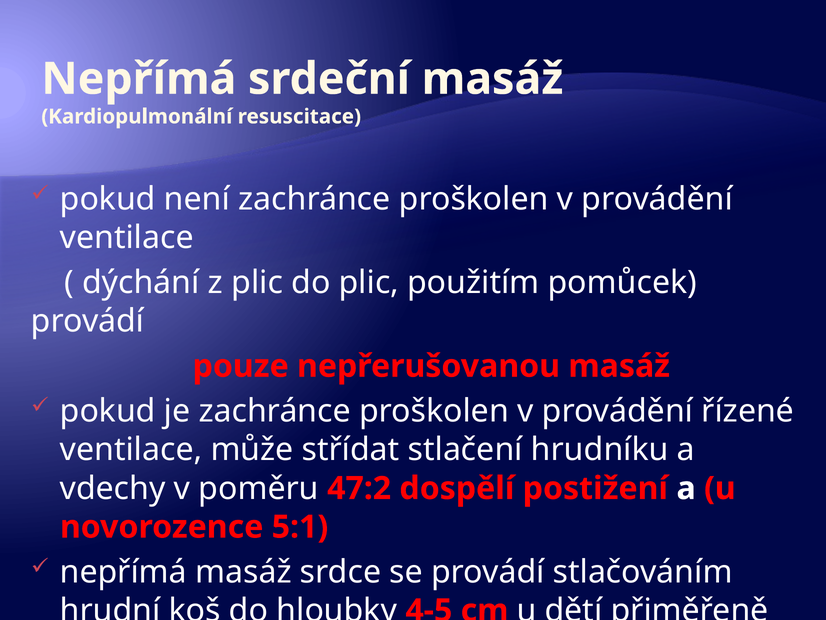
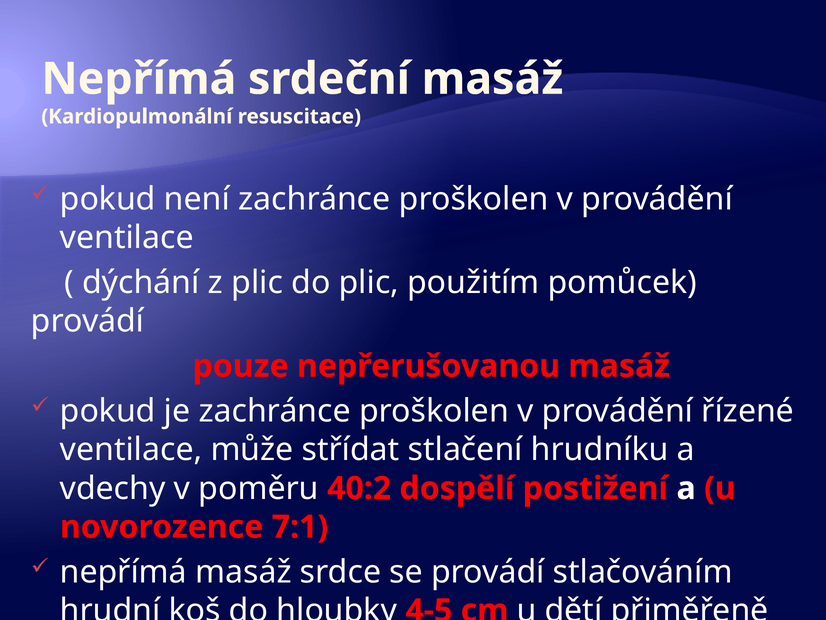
47:2: 47:2 -> 40:2
5:1: 5:1 -> 7:1
